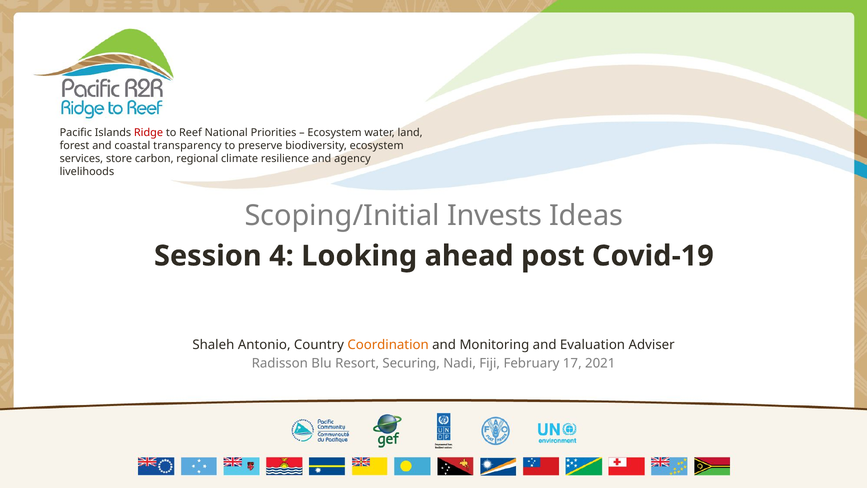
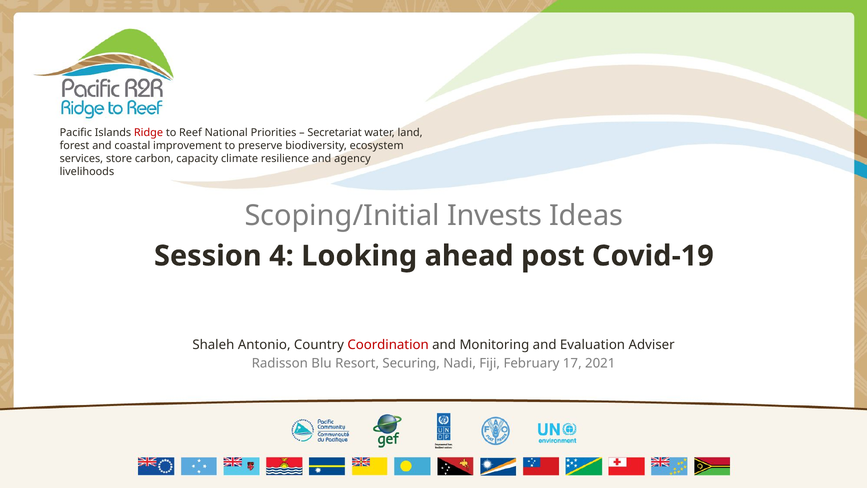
Ecosystem at (335, 132): Ecosystem -> Secretariat
transparency: transparency -> improvement
regional: regional -> capacity
Coordination colour: orange -> red
